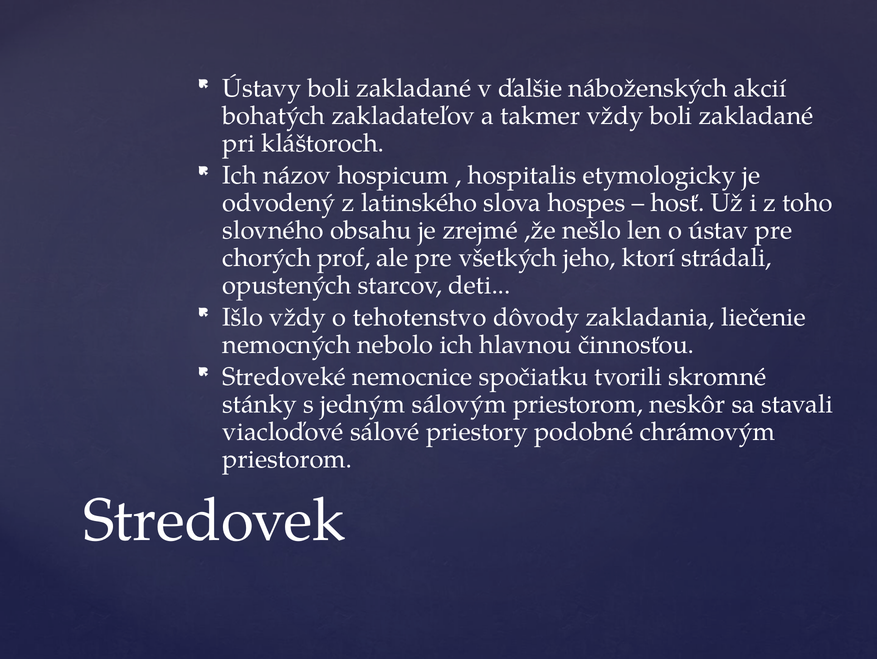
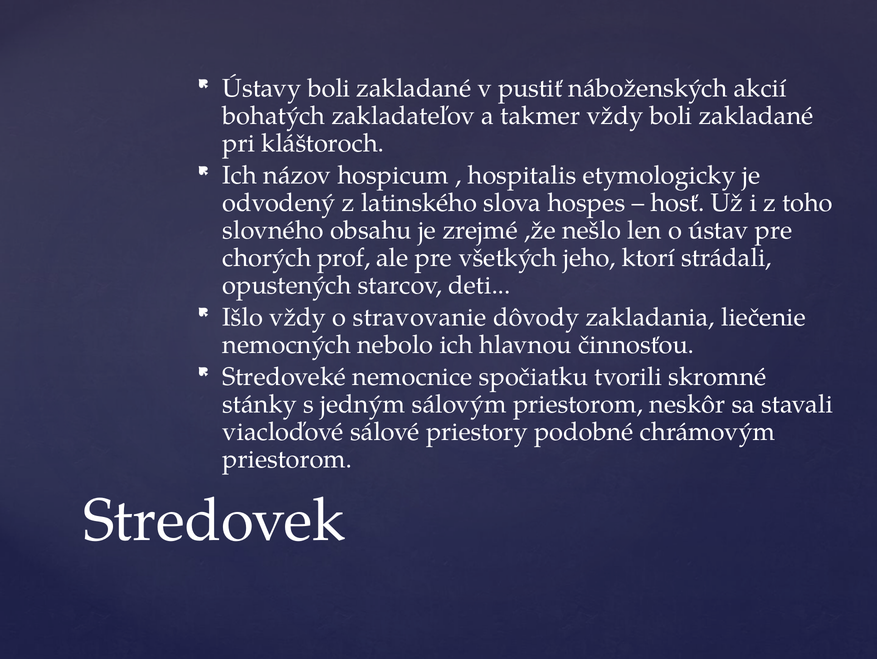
ďalšie: ďalšie -> pustiť
tehotenstvo: tehotenstvo -> stravovanie
